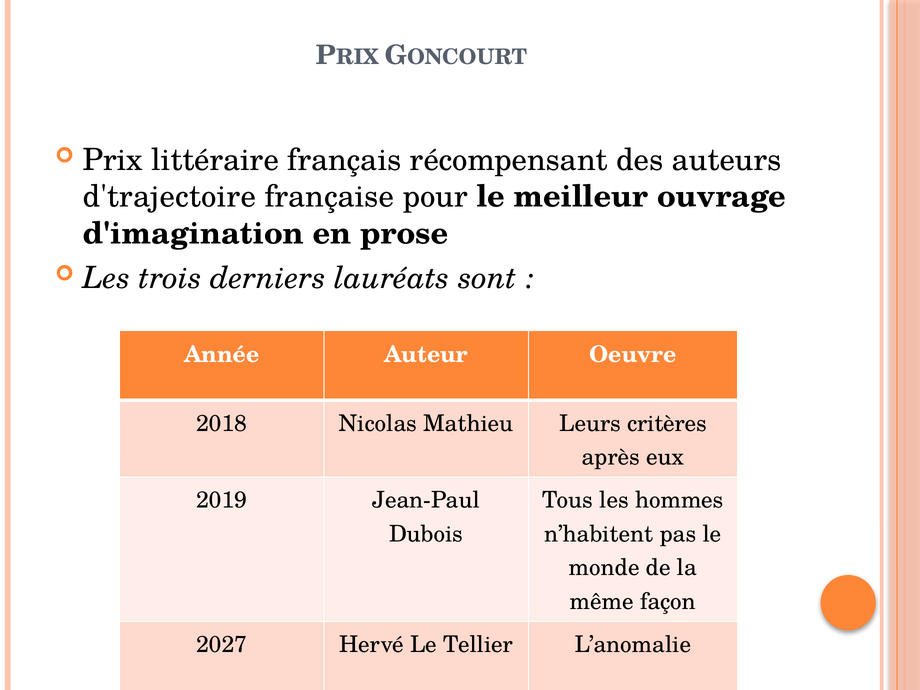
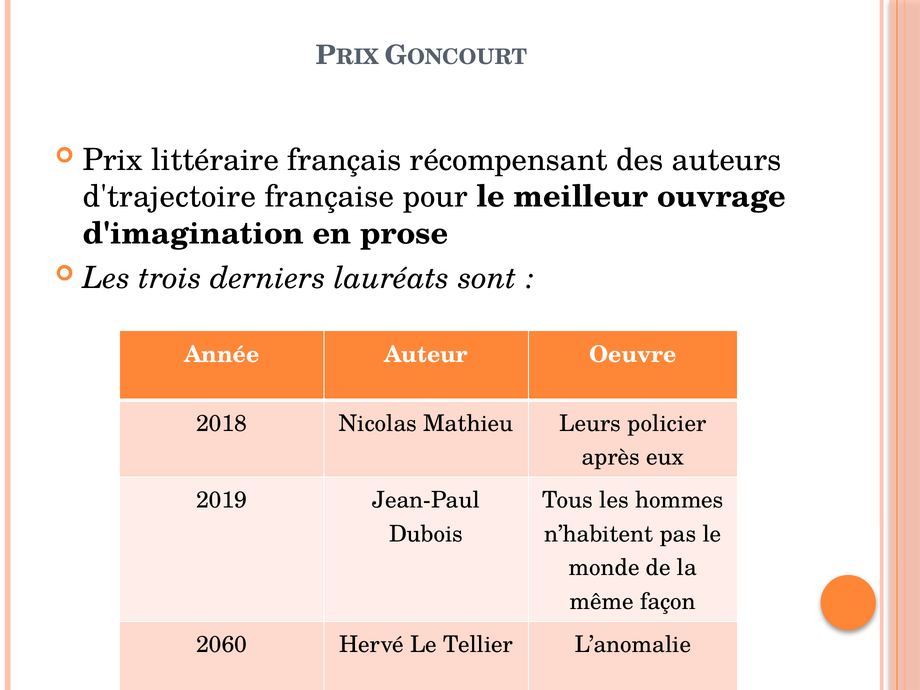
critères: critères -> policier
2027: 2027 -> 2060
